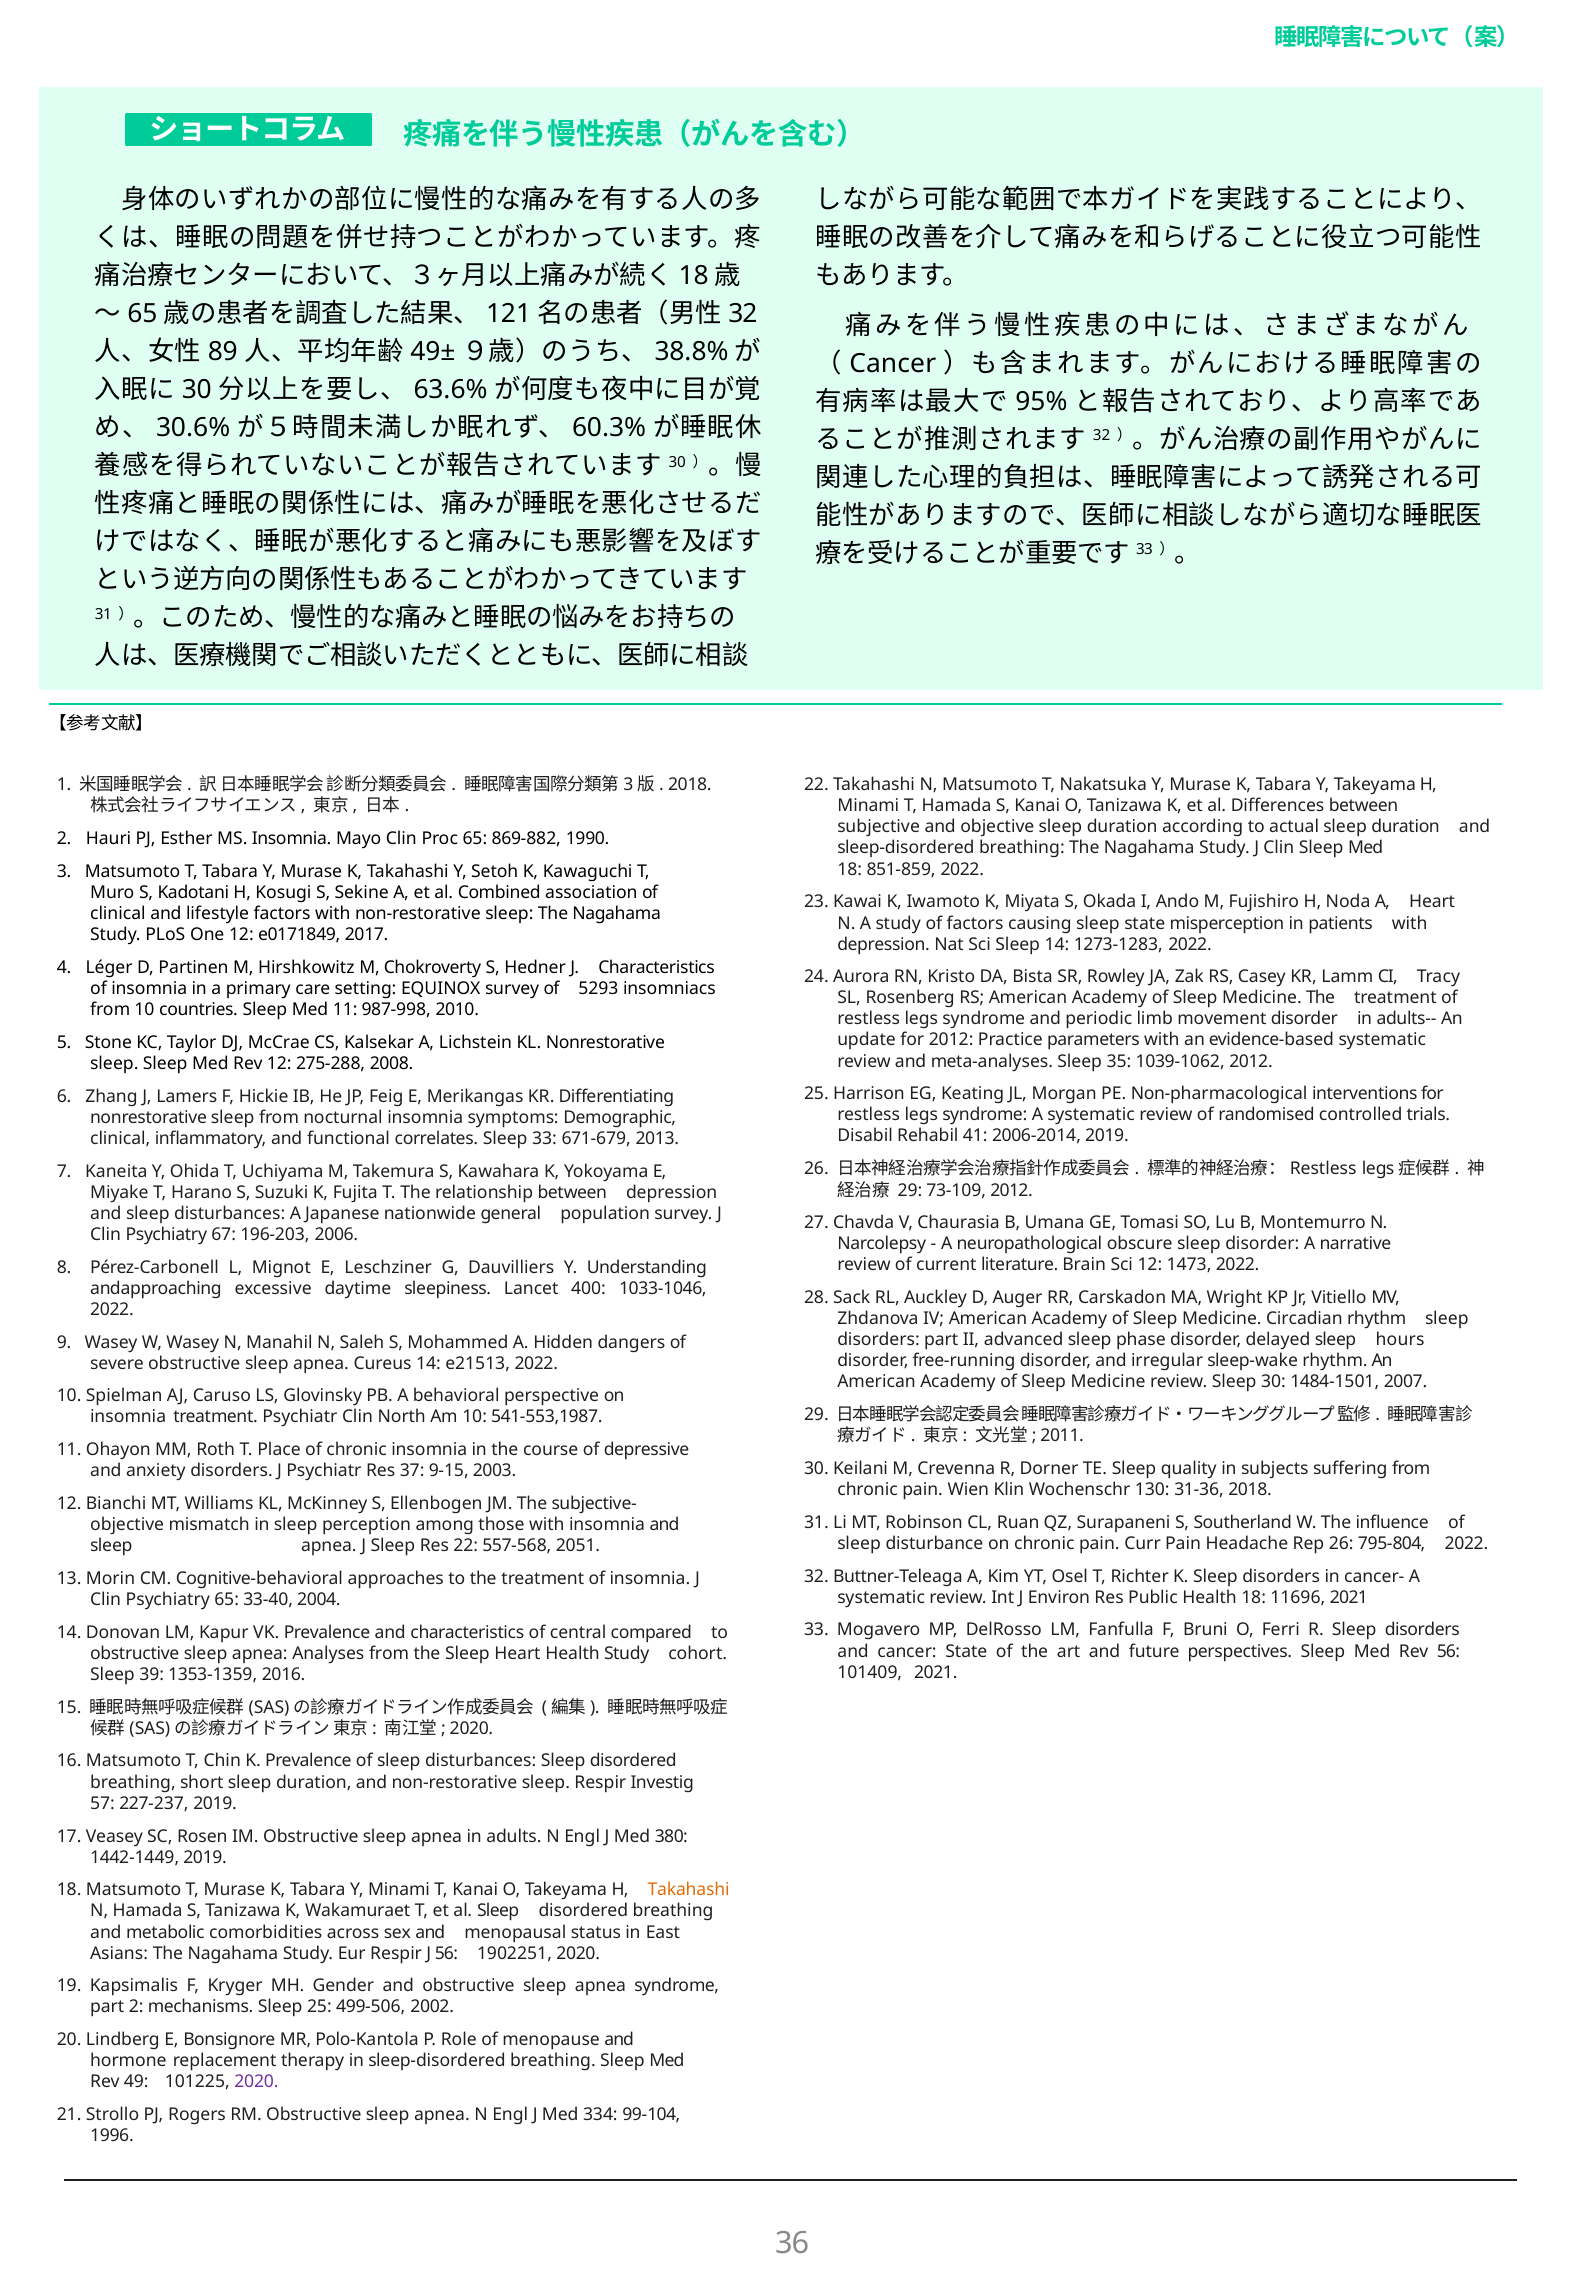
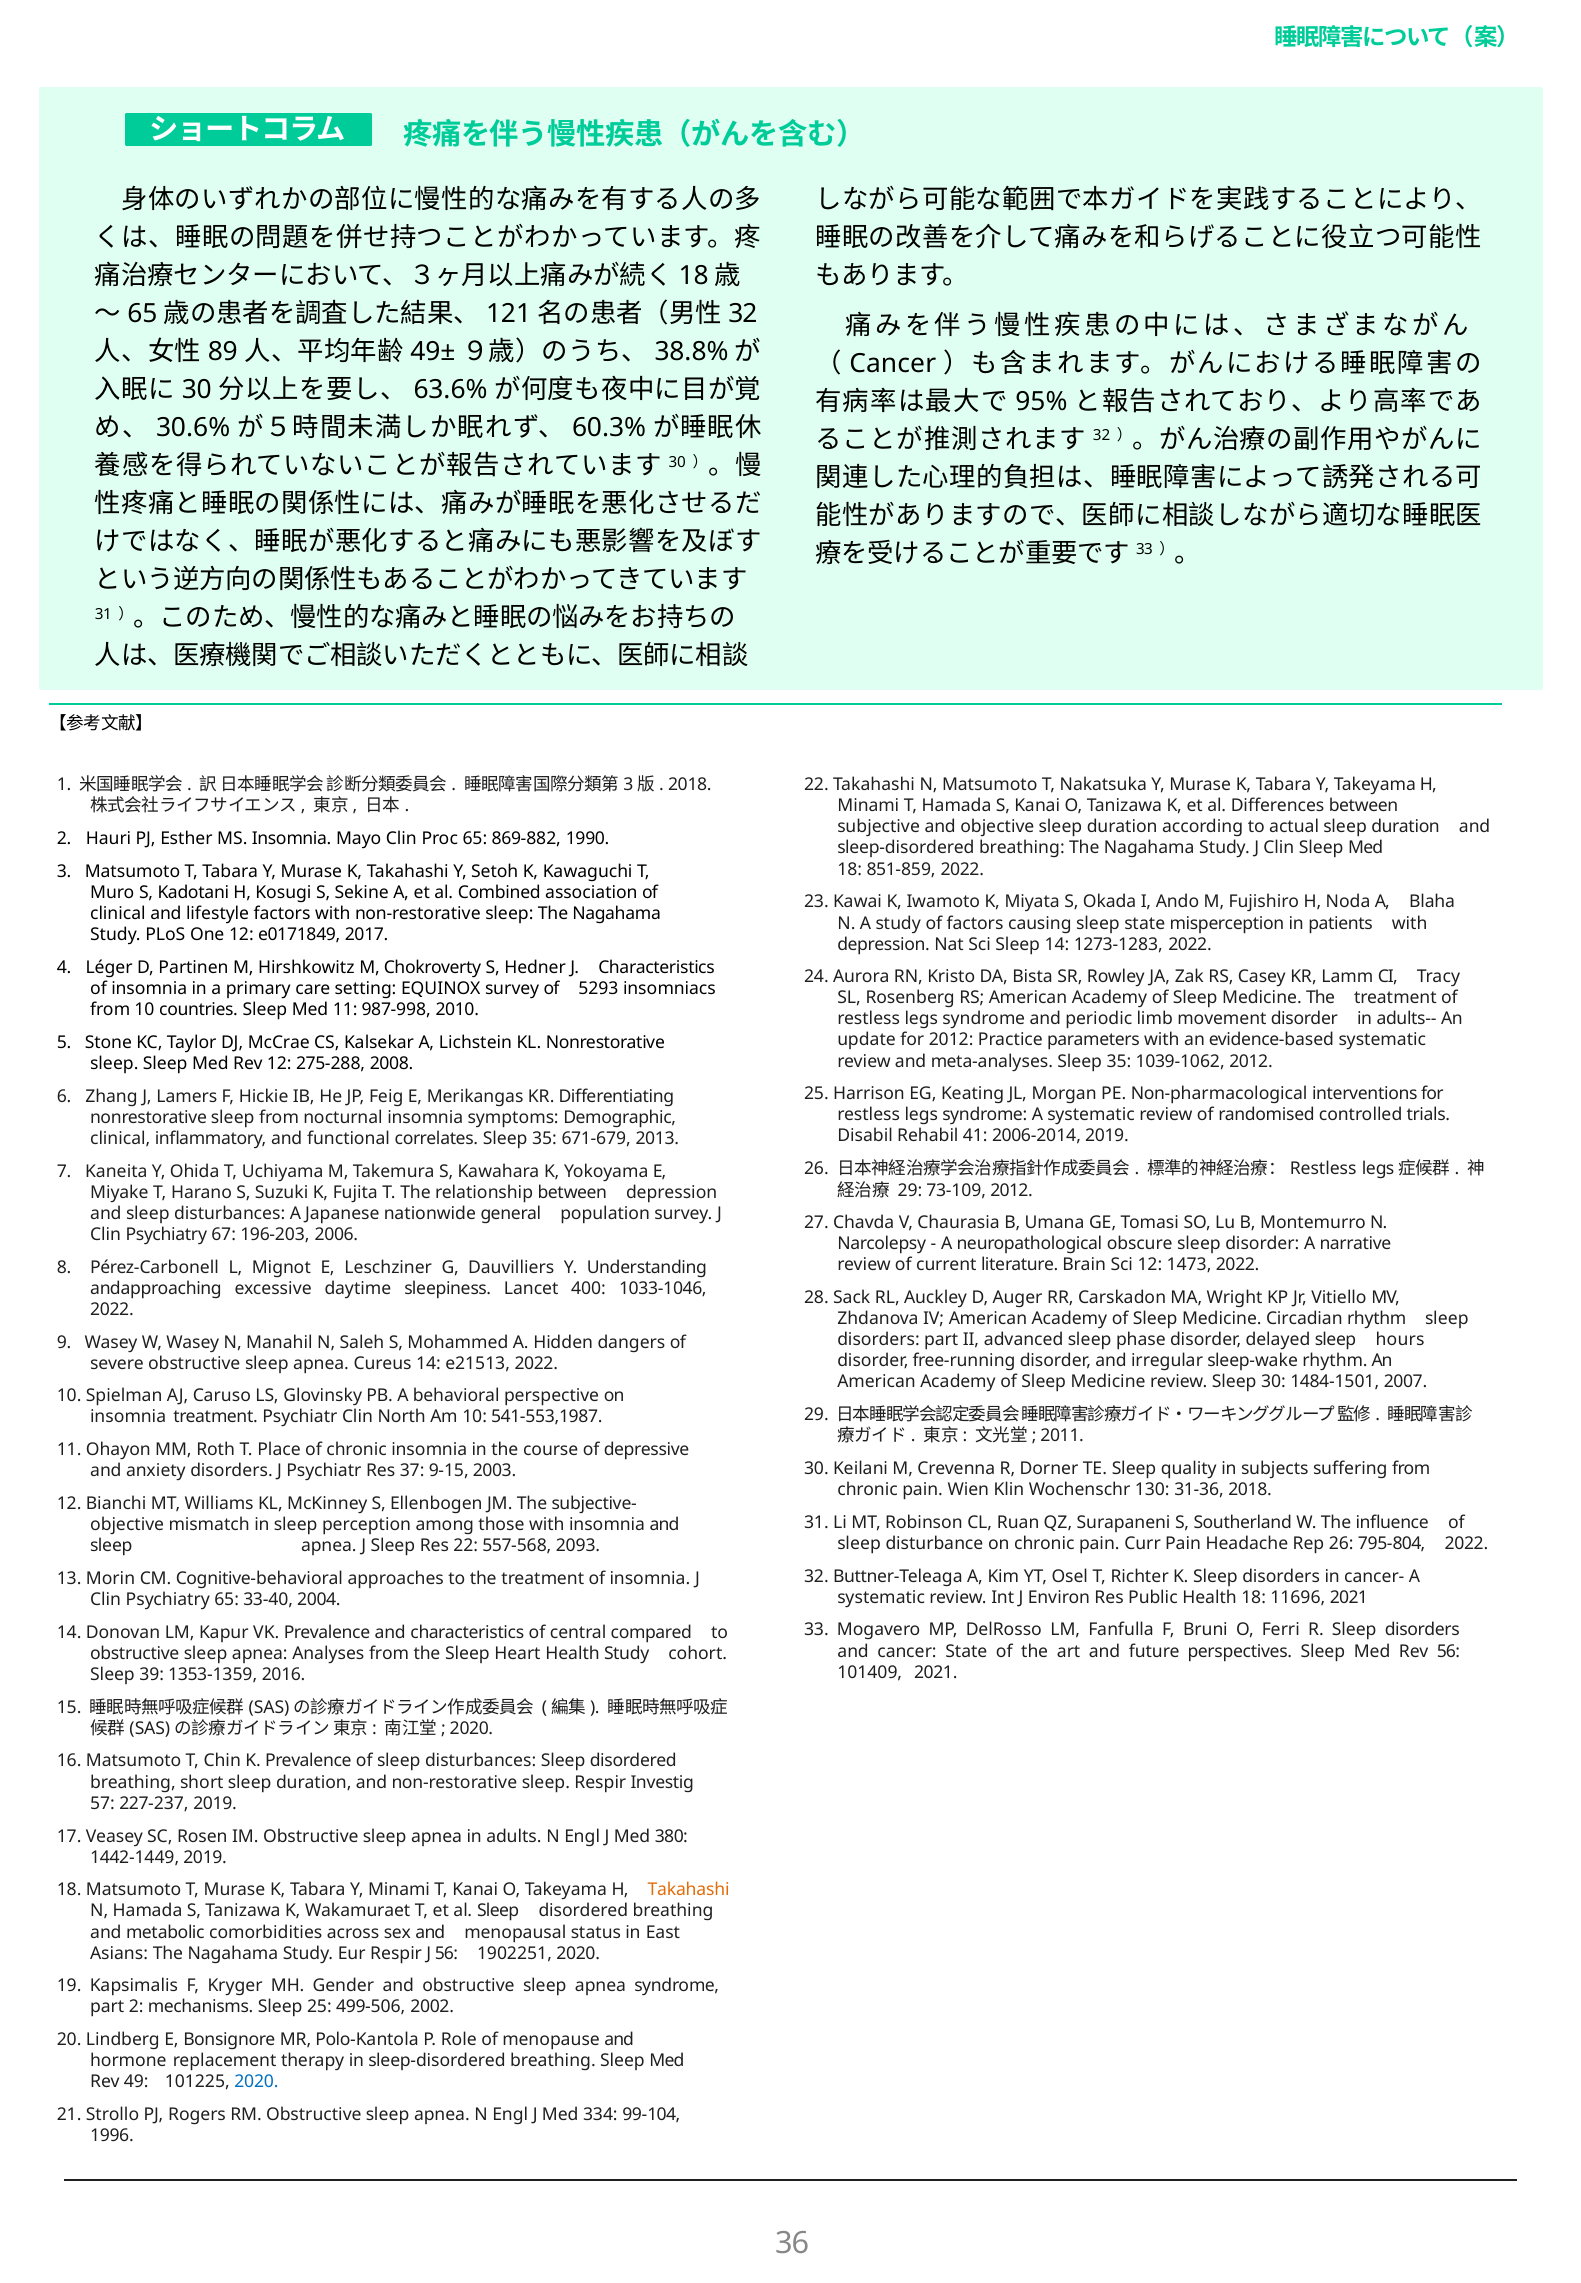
A Heart: Heart -> Blaha
correlates Sleep 33: 33 -> 35
2051: 2051 -> 2093
2020 at (256, 2083) colour: purple -> blue
